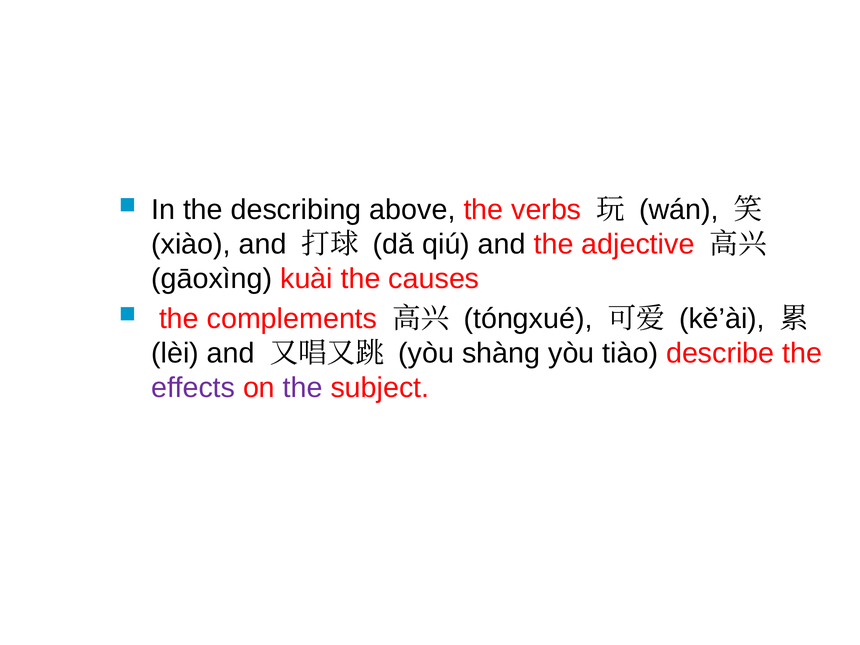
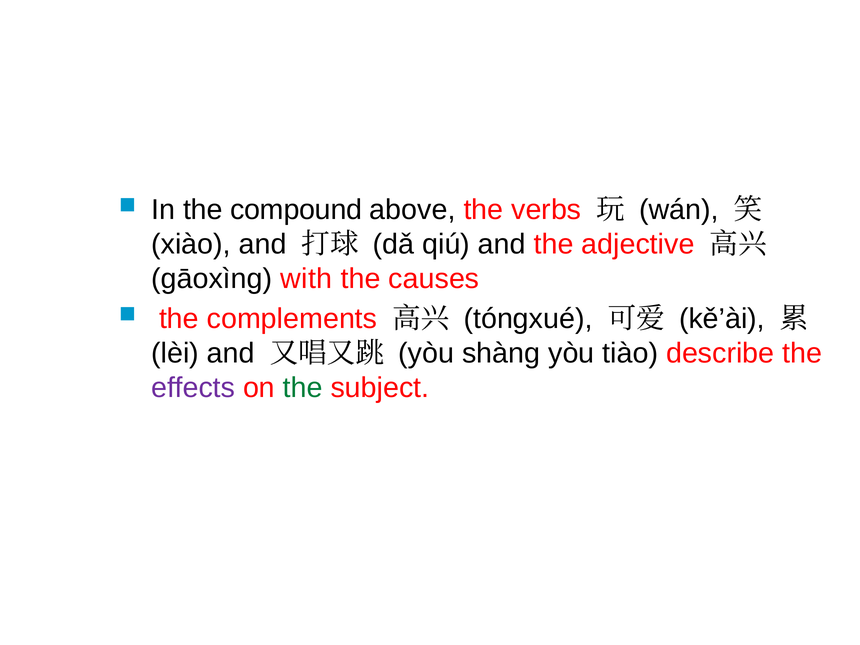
describing: describing -> compound
kuài: kuài -> with
the at (303, 388) colour: purple -> green
